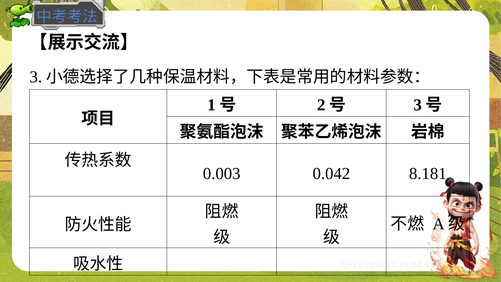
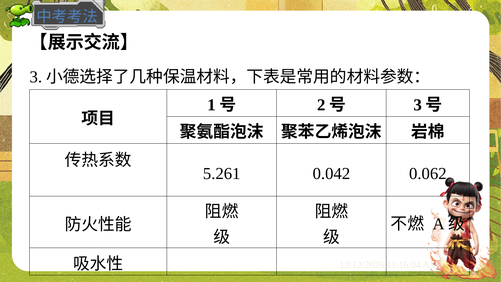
0.003: 0.003 -> 5.261
8.181: 8.181 -> 0.062
